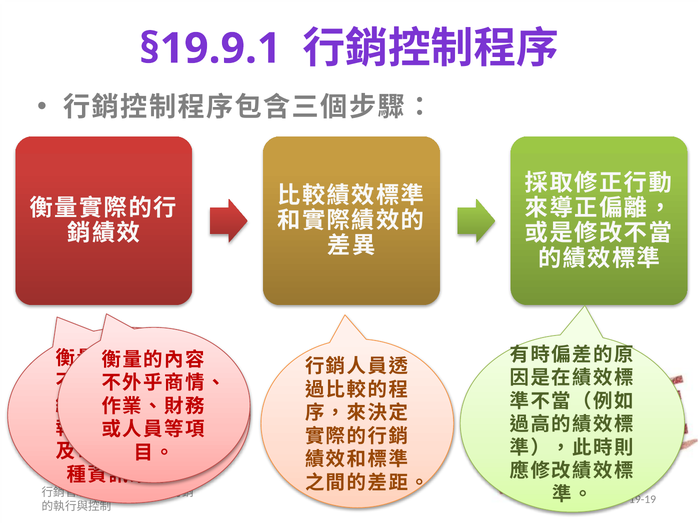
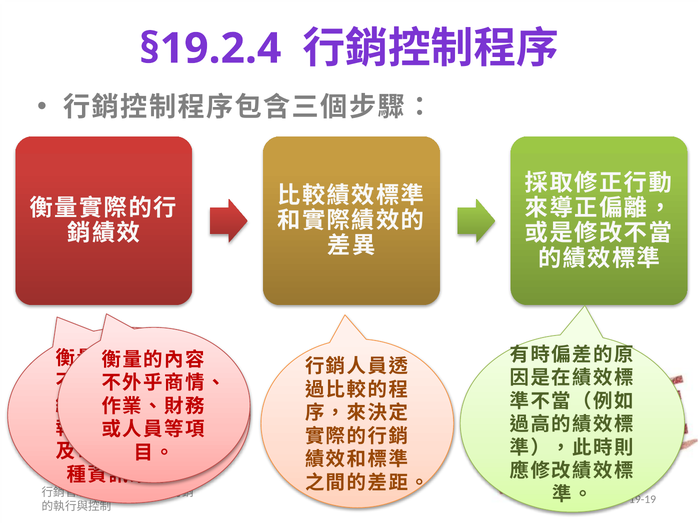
§19.9.1: §19.9.1 -> §19.2.4
